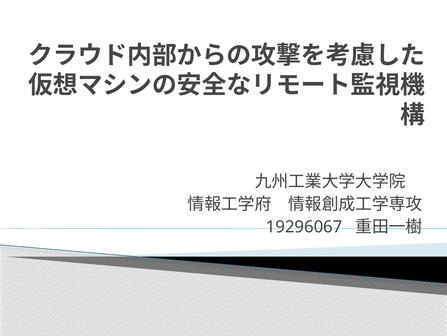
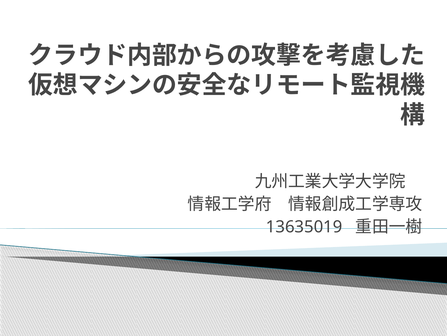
19296067: 19296067 -> 13635019
